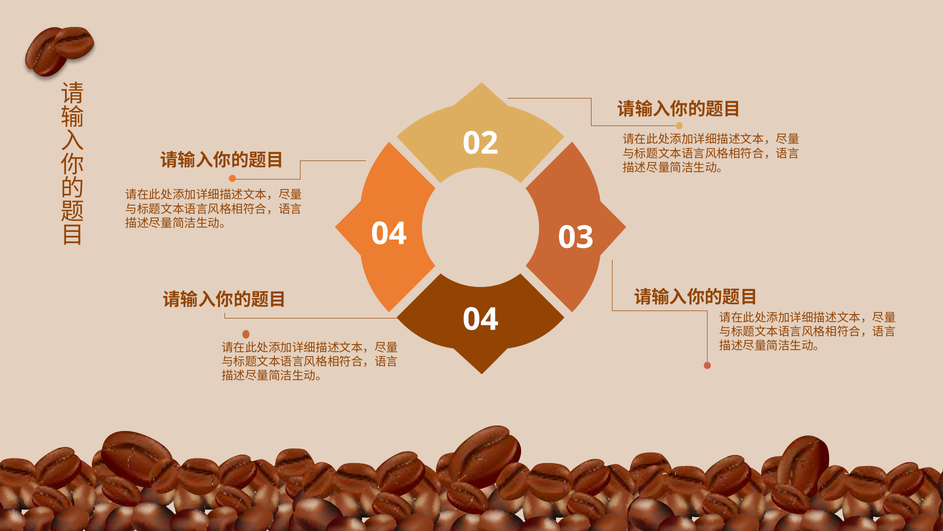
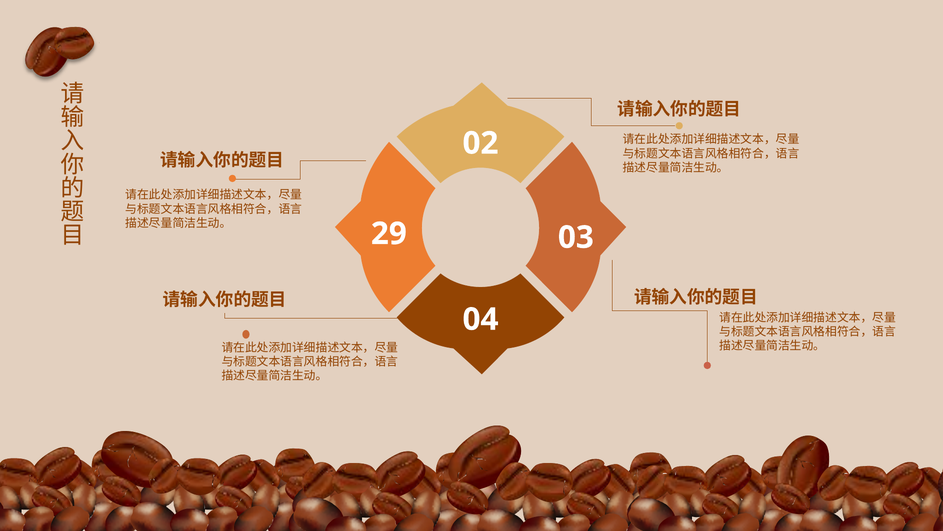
04 at (389, 233): 04 -> 29
